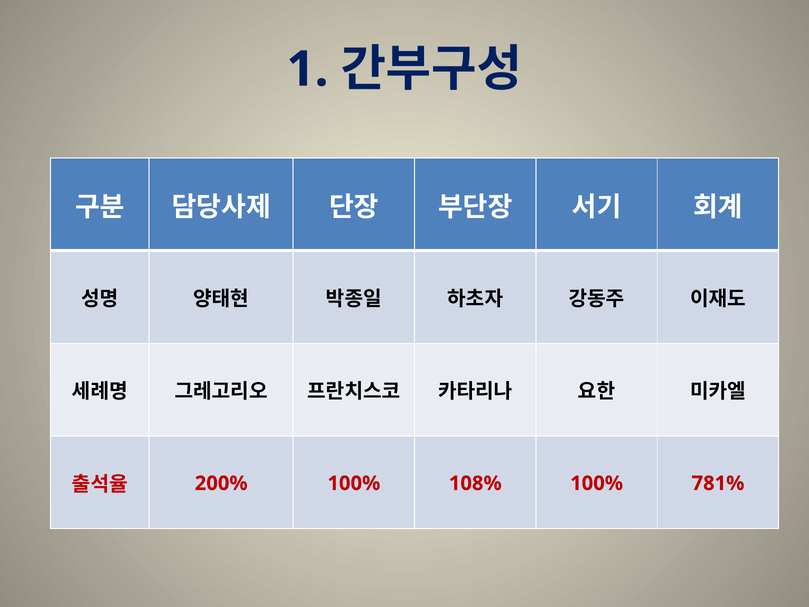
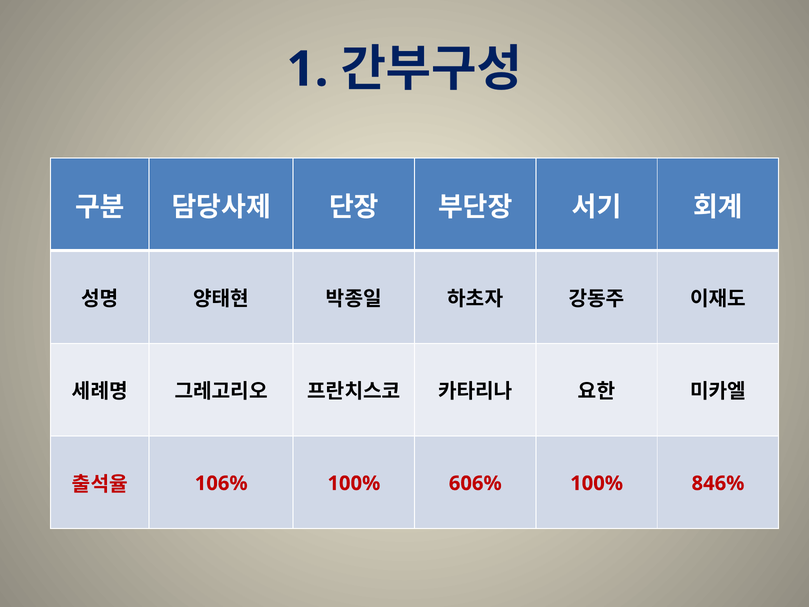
200%: 200% -> 106%
108%: 108% -> 606%
781%: 781% -> 846%
